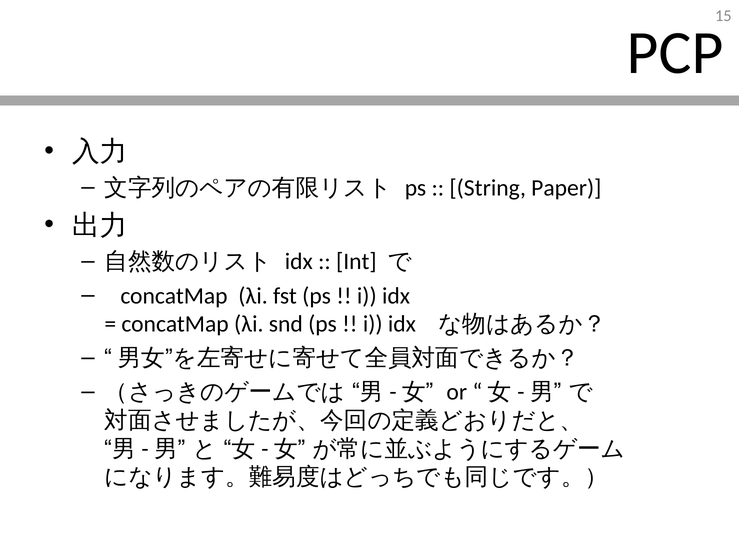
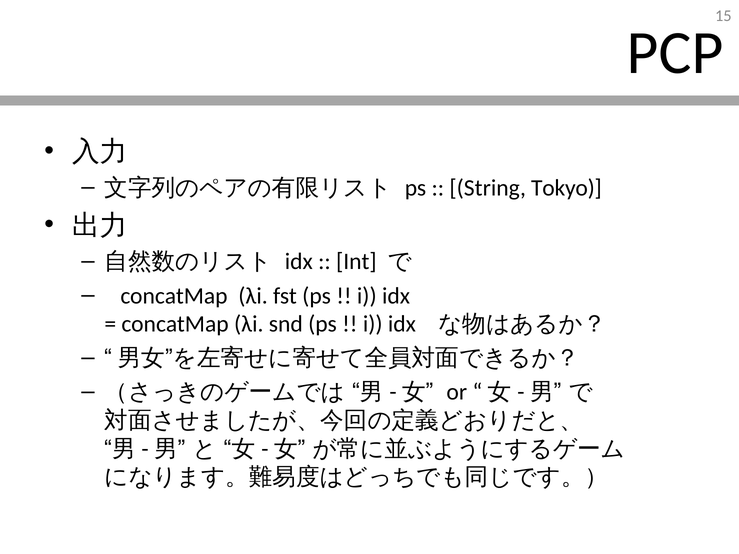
Paper: Paper -> Tokyo
